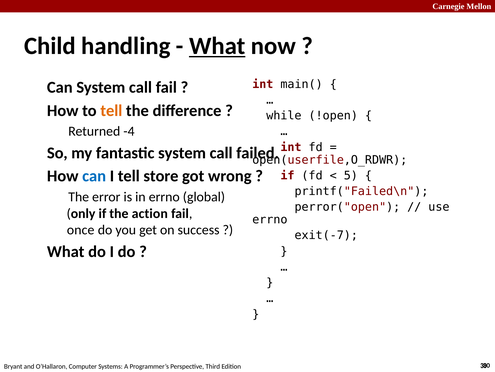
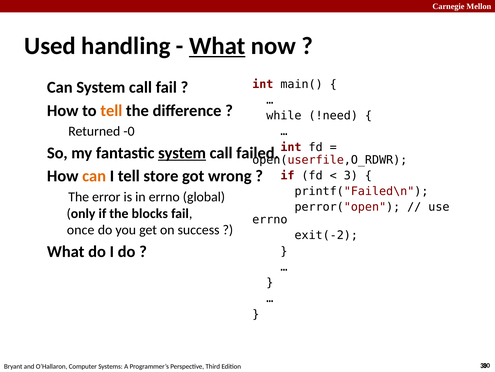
Child: Child -> Used
!open: !open -> !need
-4: -4 -> -0
system at (182, 153) underline: none -> present
can colour: blue -> orange
5: 5 -> 3
action: action -> blocks
exit(-7: exit(-7 -> exit(-2
